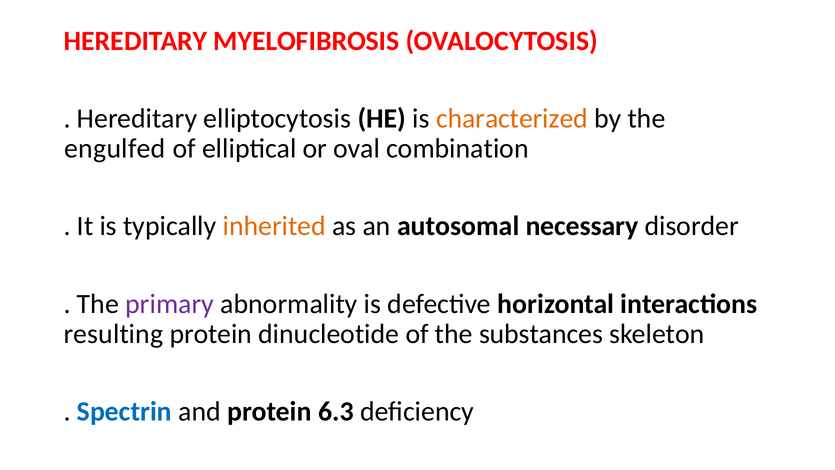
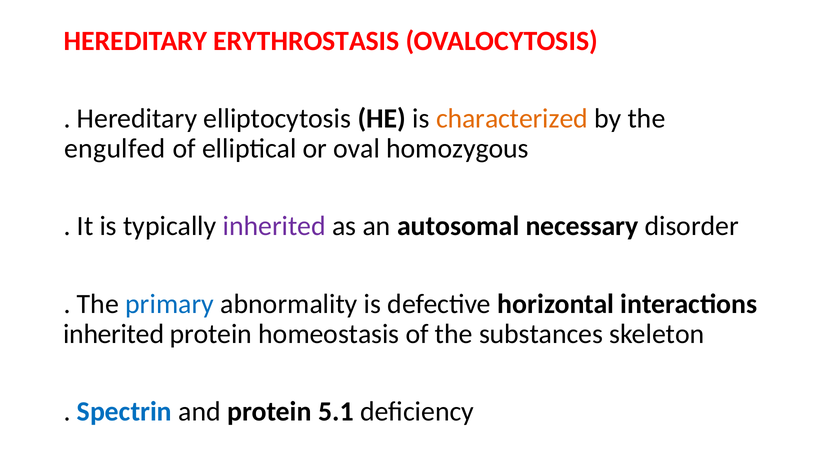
MYELOFIBROSIS: MYELOFIBROSIS -> ERYTHROSTASIS
combination: combination -> homozygous
inherited at (274, 226) colour: orange -> purple
primary colour: purple -> blue
resulting at (113, 334): resulting -> inherited
dinucleotide: dinucleotide -> homeostasis
6.3: 6.3 -> 5.1
